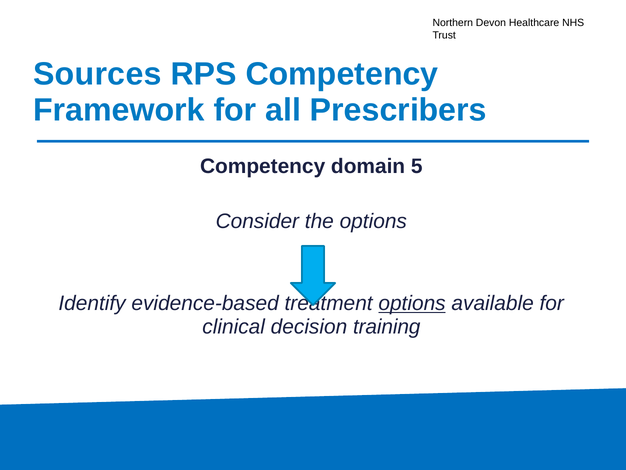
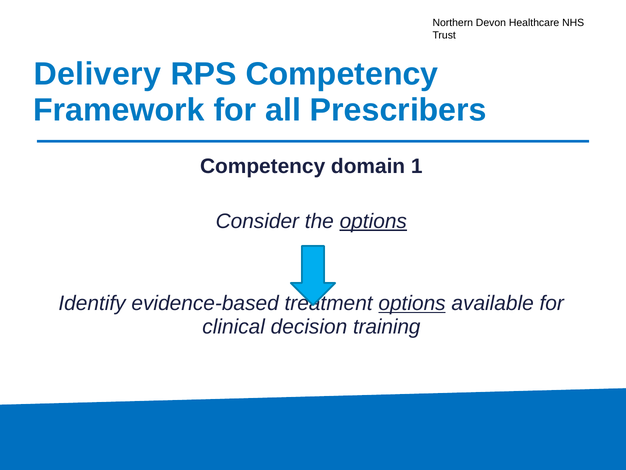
Sources: Sources -> Delivery
5: 5 -> 1
options at (373, 221) underline: none -> present
